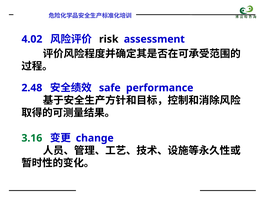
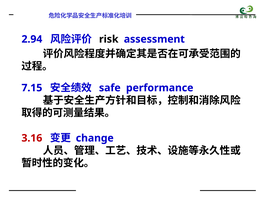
4.02: 4.02 -> 2.94
2.48: 2.48 -> 7.15
3.16 colour: green -> red
